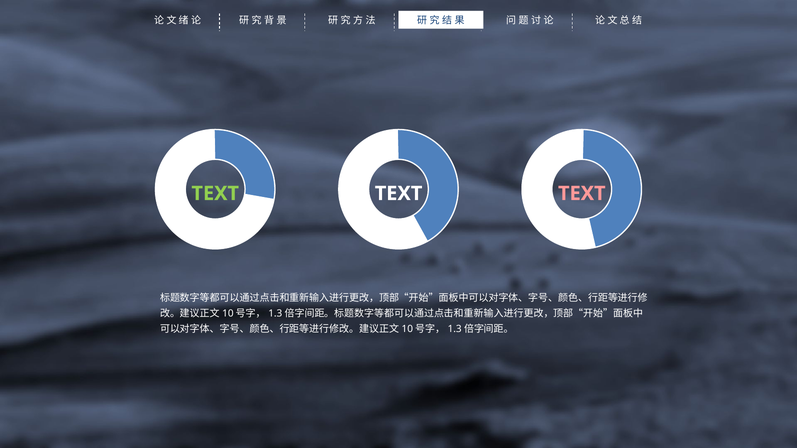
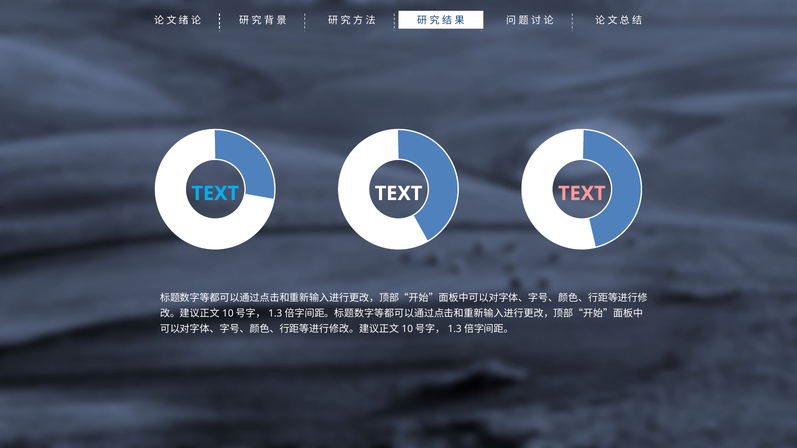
TEXT at (215, 194) colour: light green -> light blue
